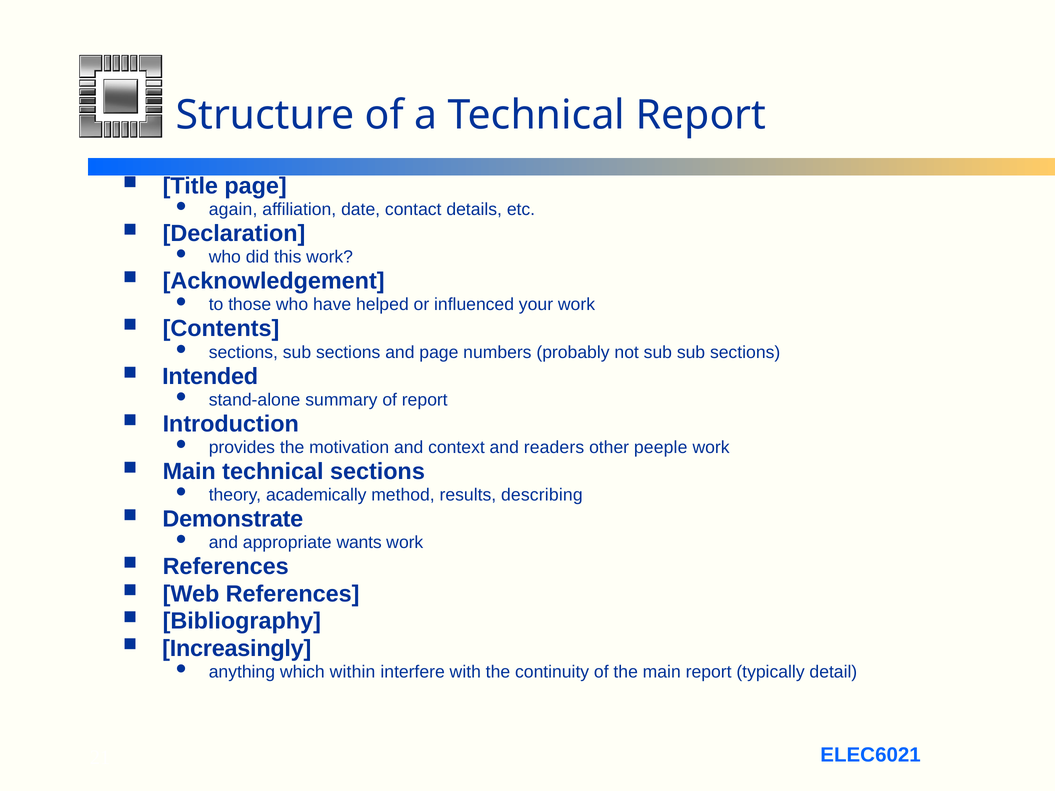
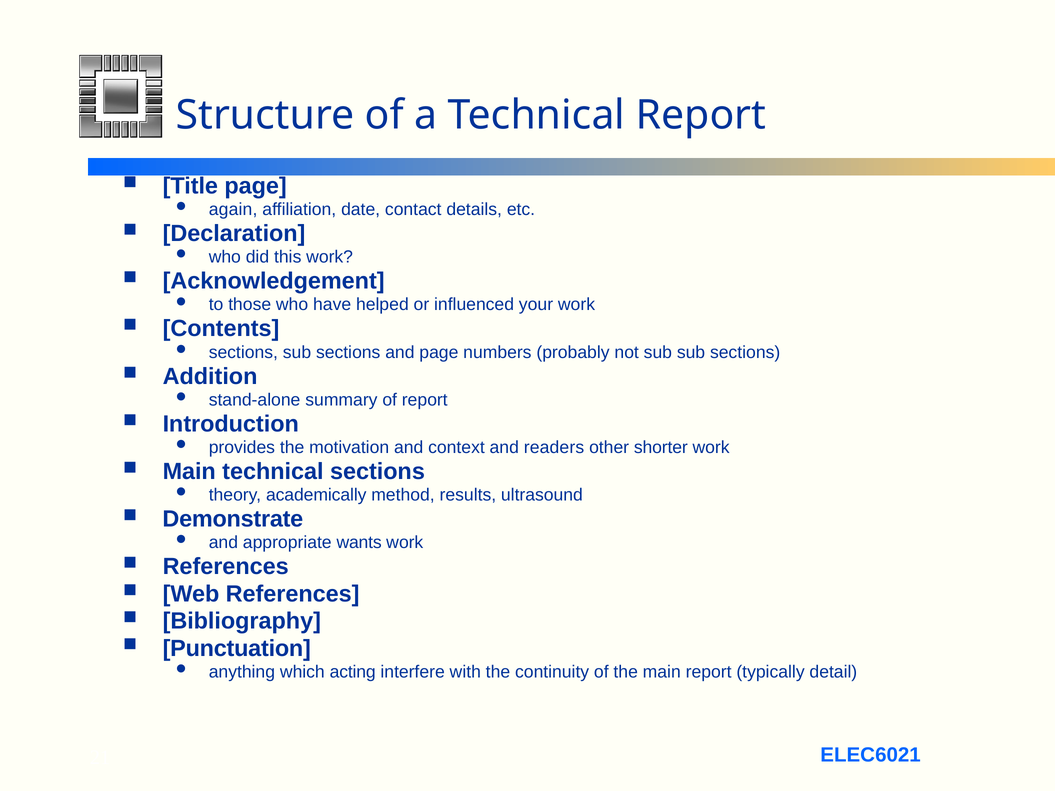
Intended: Intended -> Addition
peeple: peeple -> shorter
describing: describing -> ultrasound
Increasingly: Increasingly -> Punctuation
within: within -> acting
